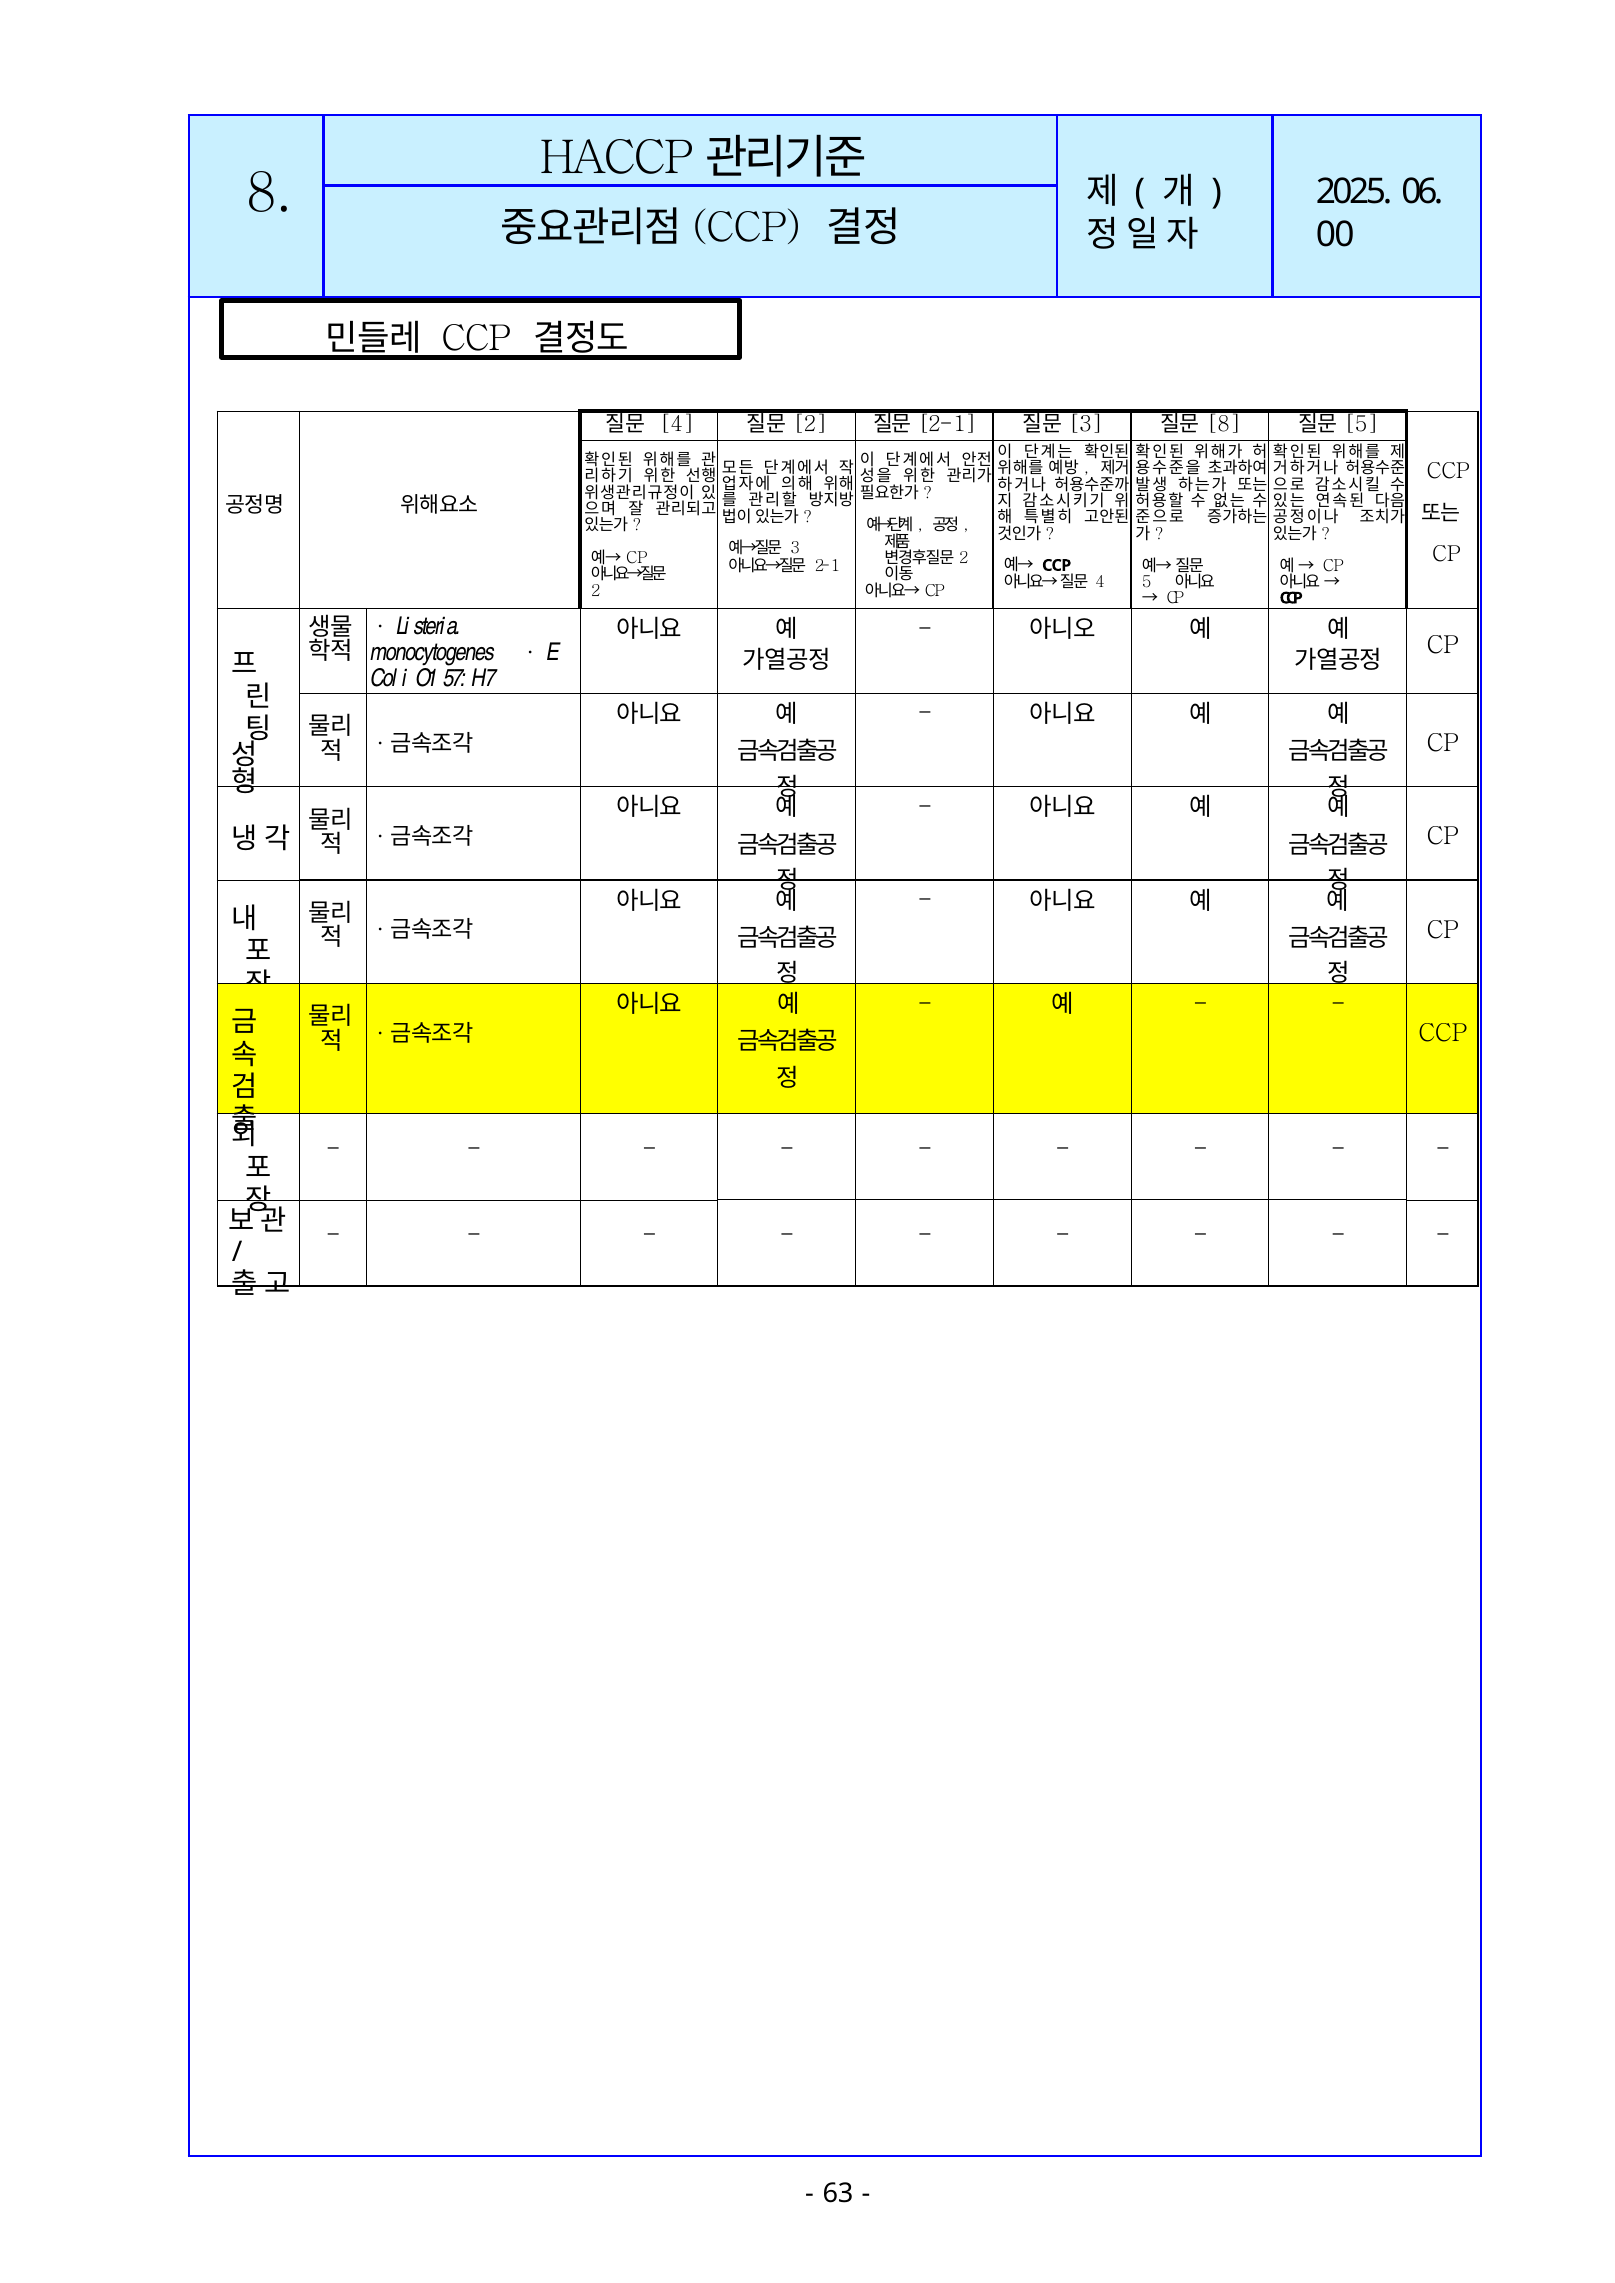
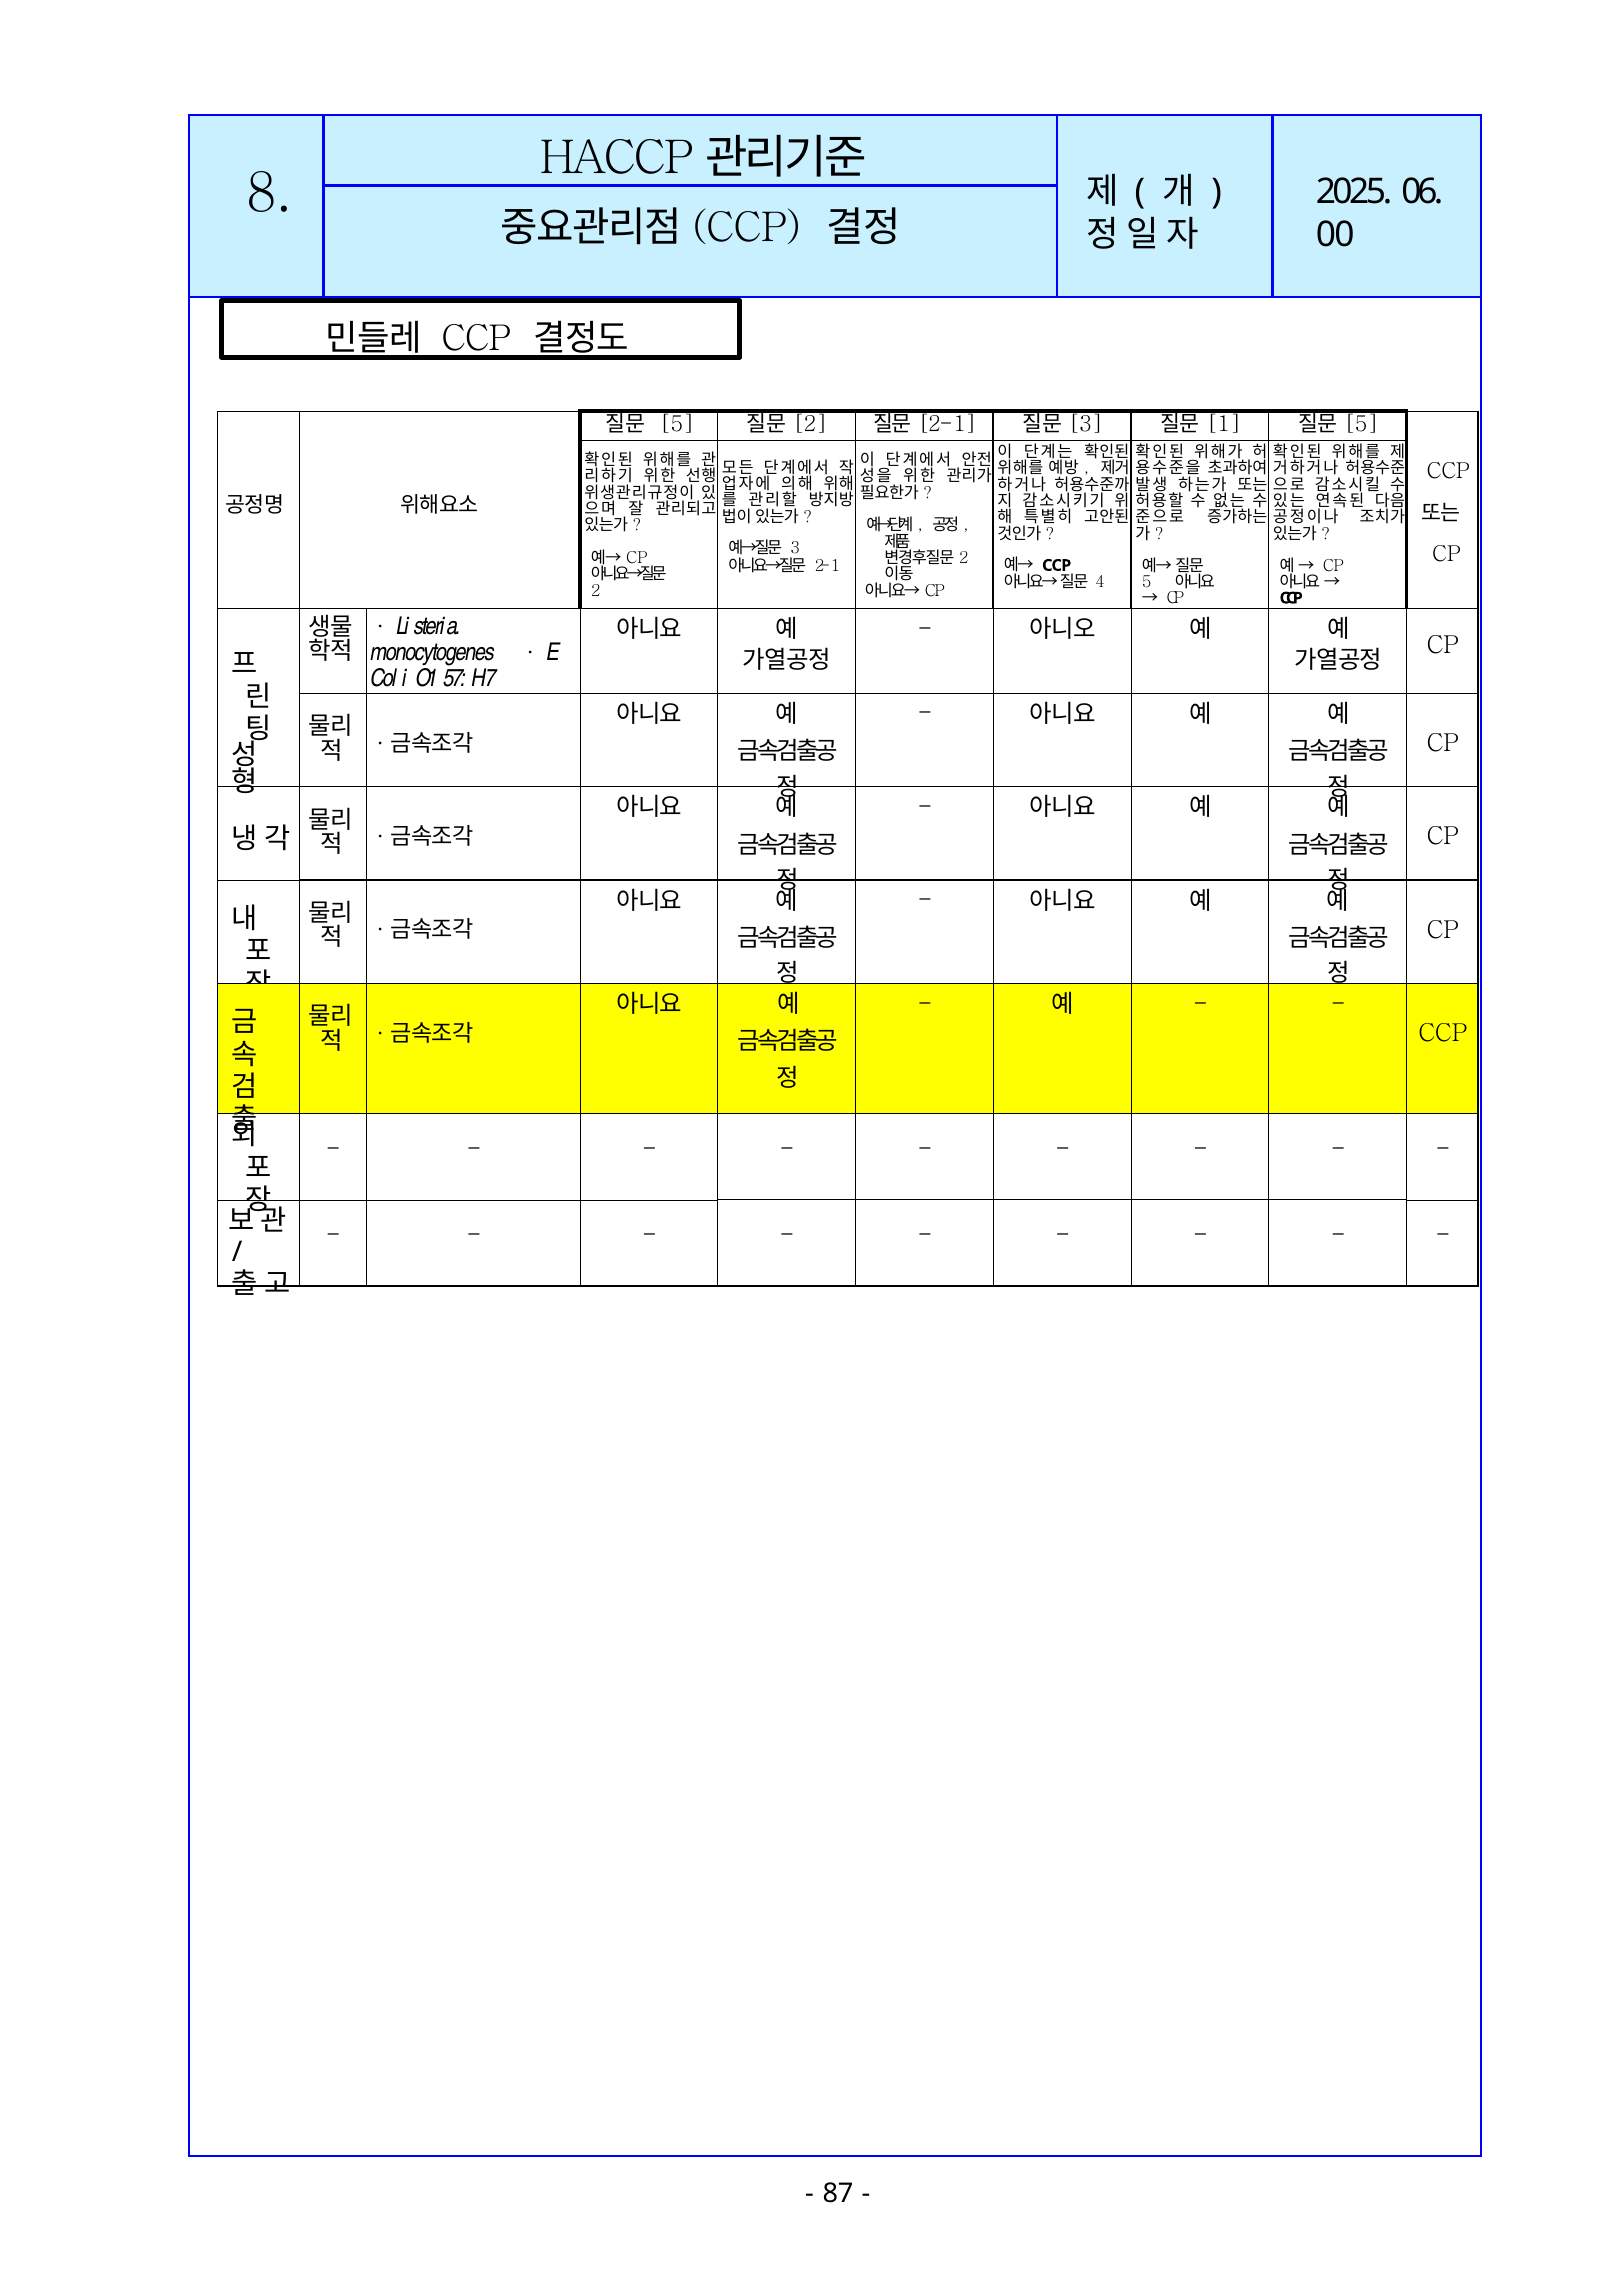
4 at (677, 424): 4 -> 5
8 at (1224, 424): 8 -> 1
63: 63 -> 87
